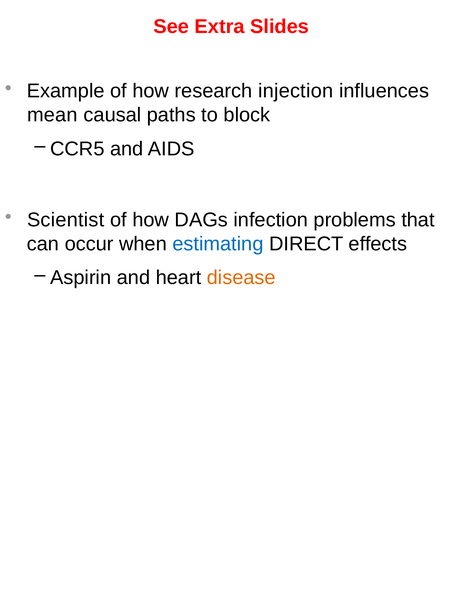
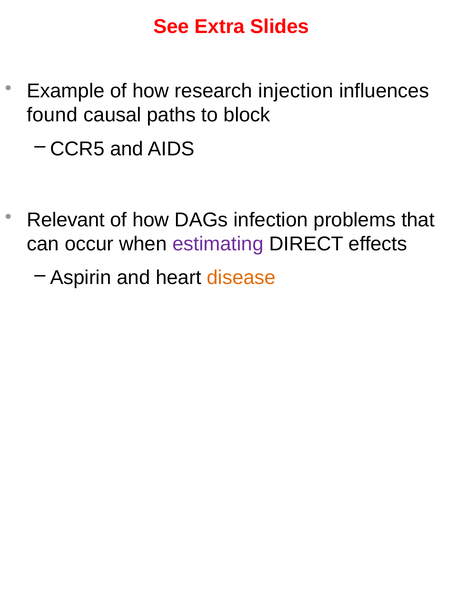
mean: mean -> found
Scientist: Scientist -> Relevant
estimating colour: blue -> purple
